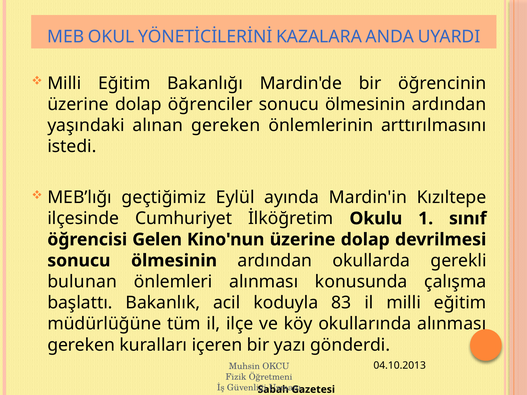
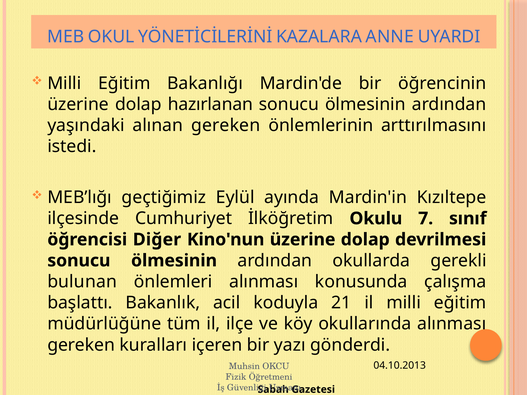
ANDA: ANDA -> ANNE
öğrenciler: öğrenciler -> hazırlanan
1: 1 -> 7
Gelen: Gelen -> Diğer
83: 83 -> 21
